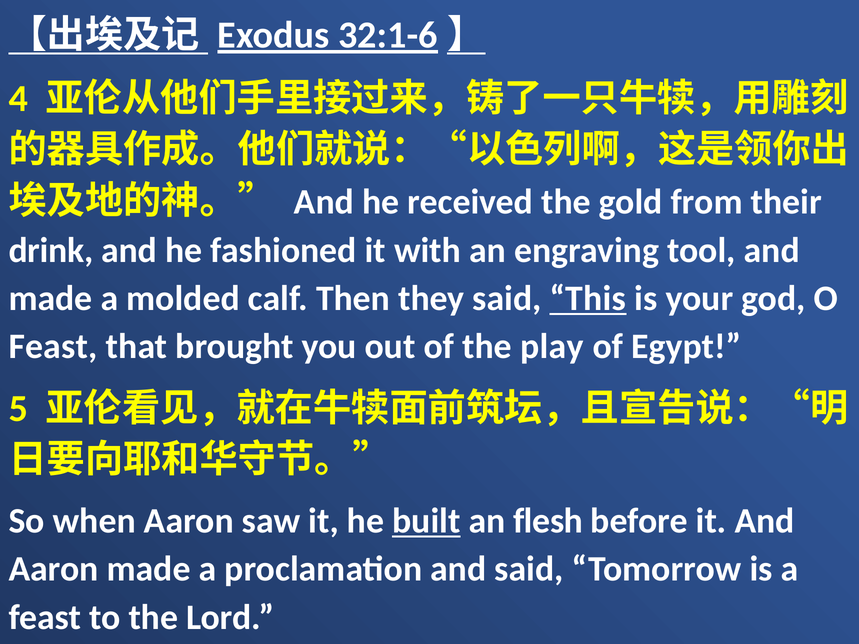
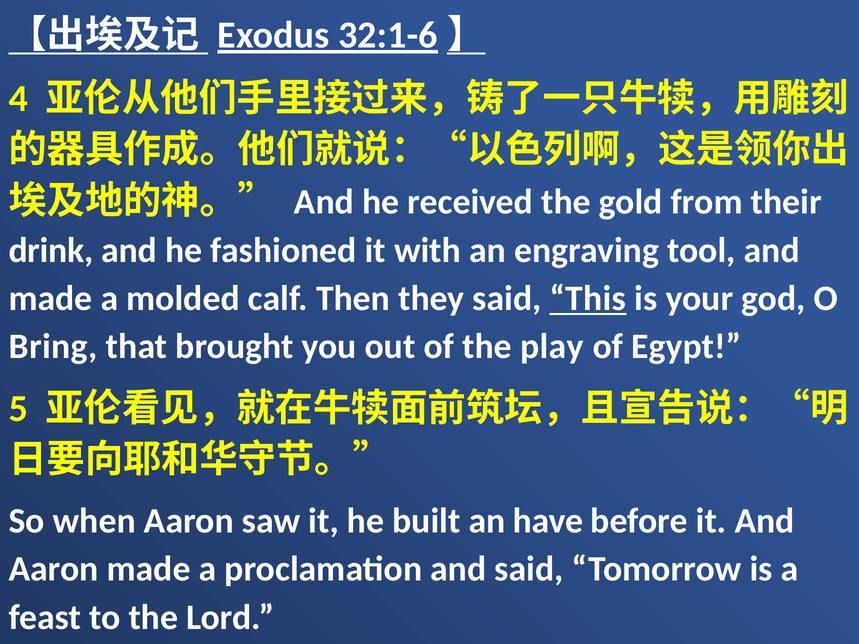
Feast at (53, 347): Feast -> Bring
built underline: present -> none
flesh: flesh -> have
